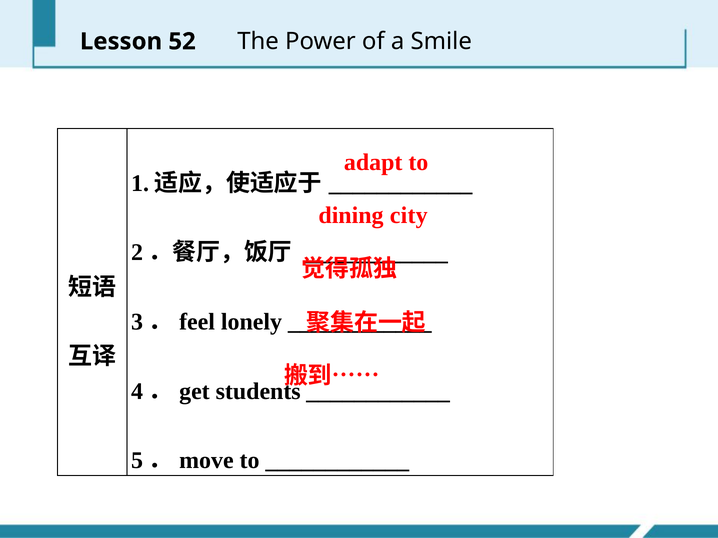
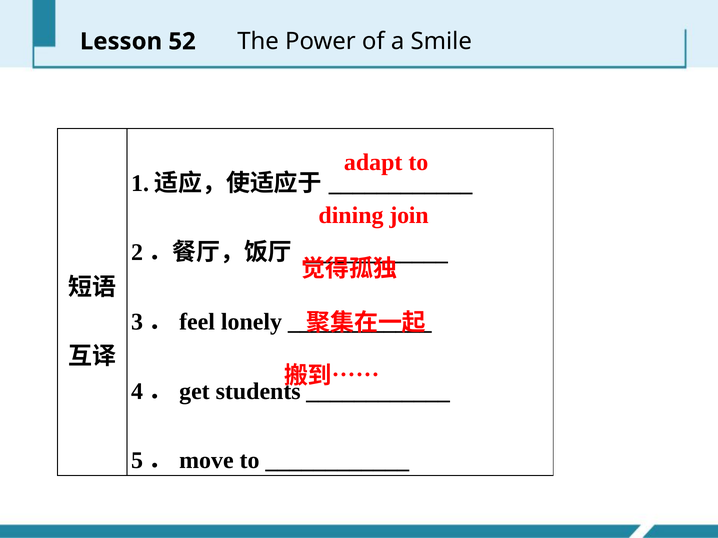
city: city -> join
